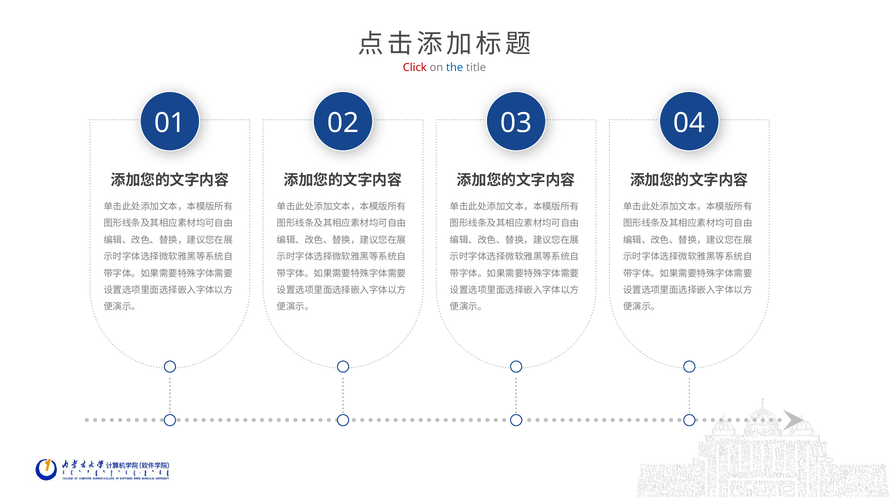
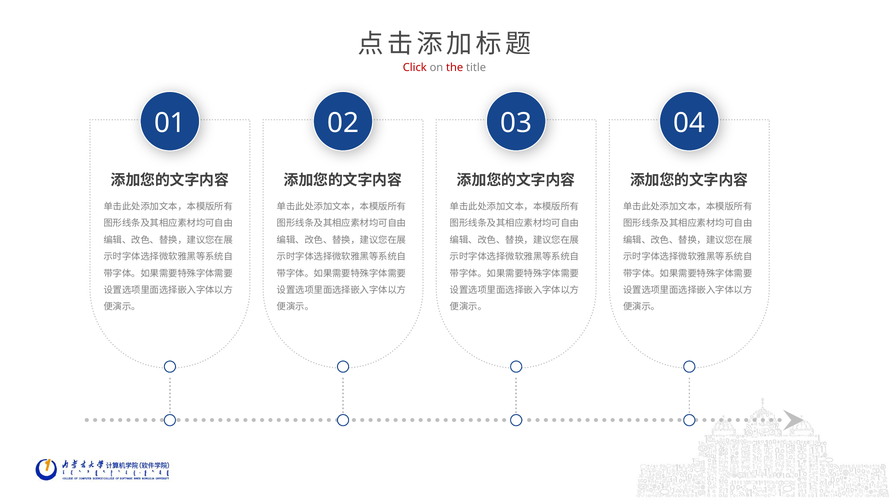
the colour: blue -> red
